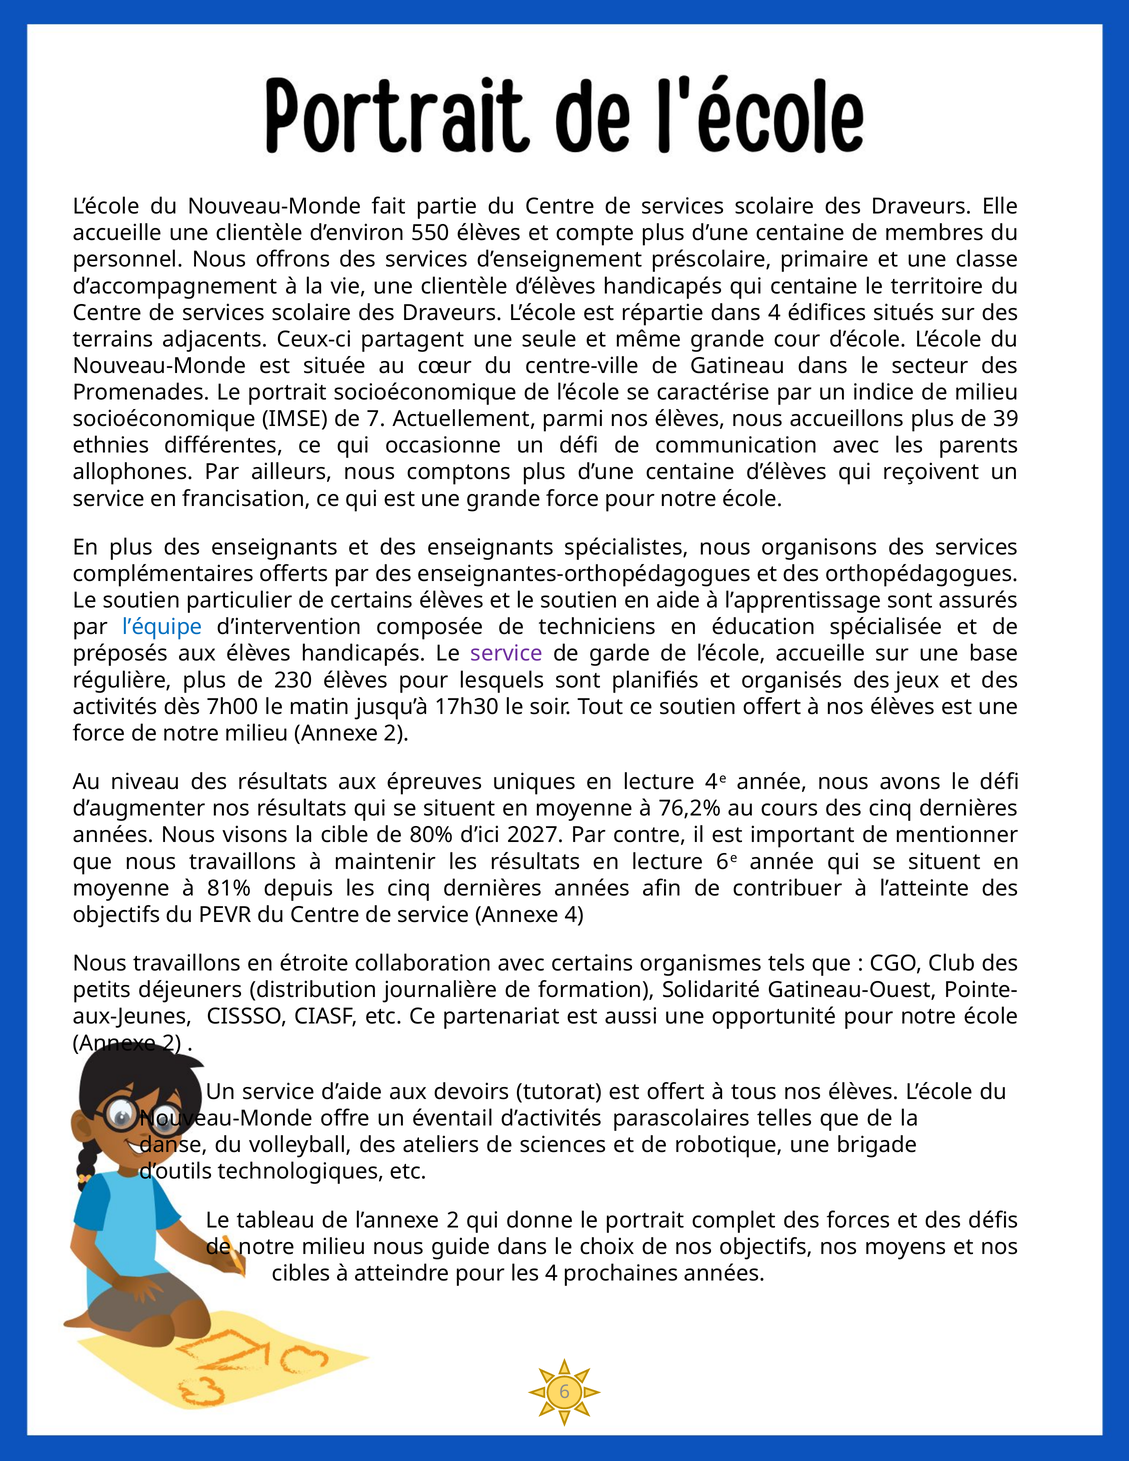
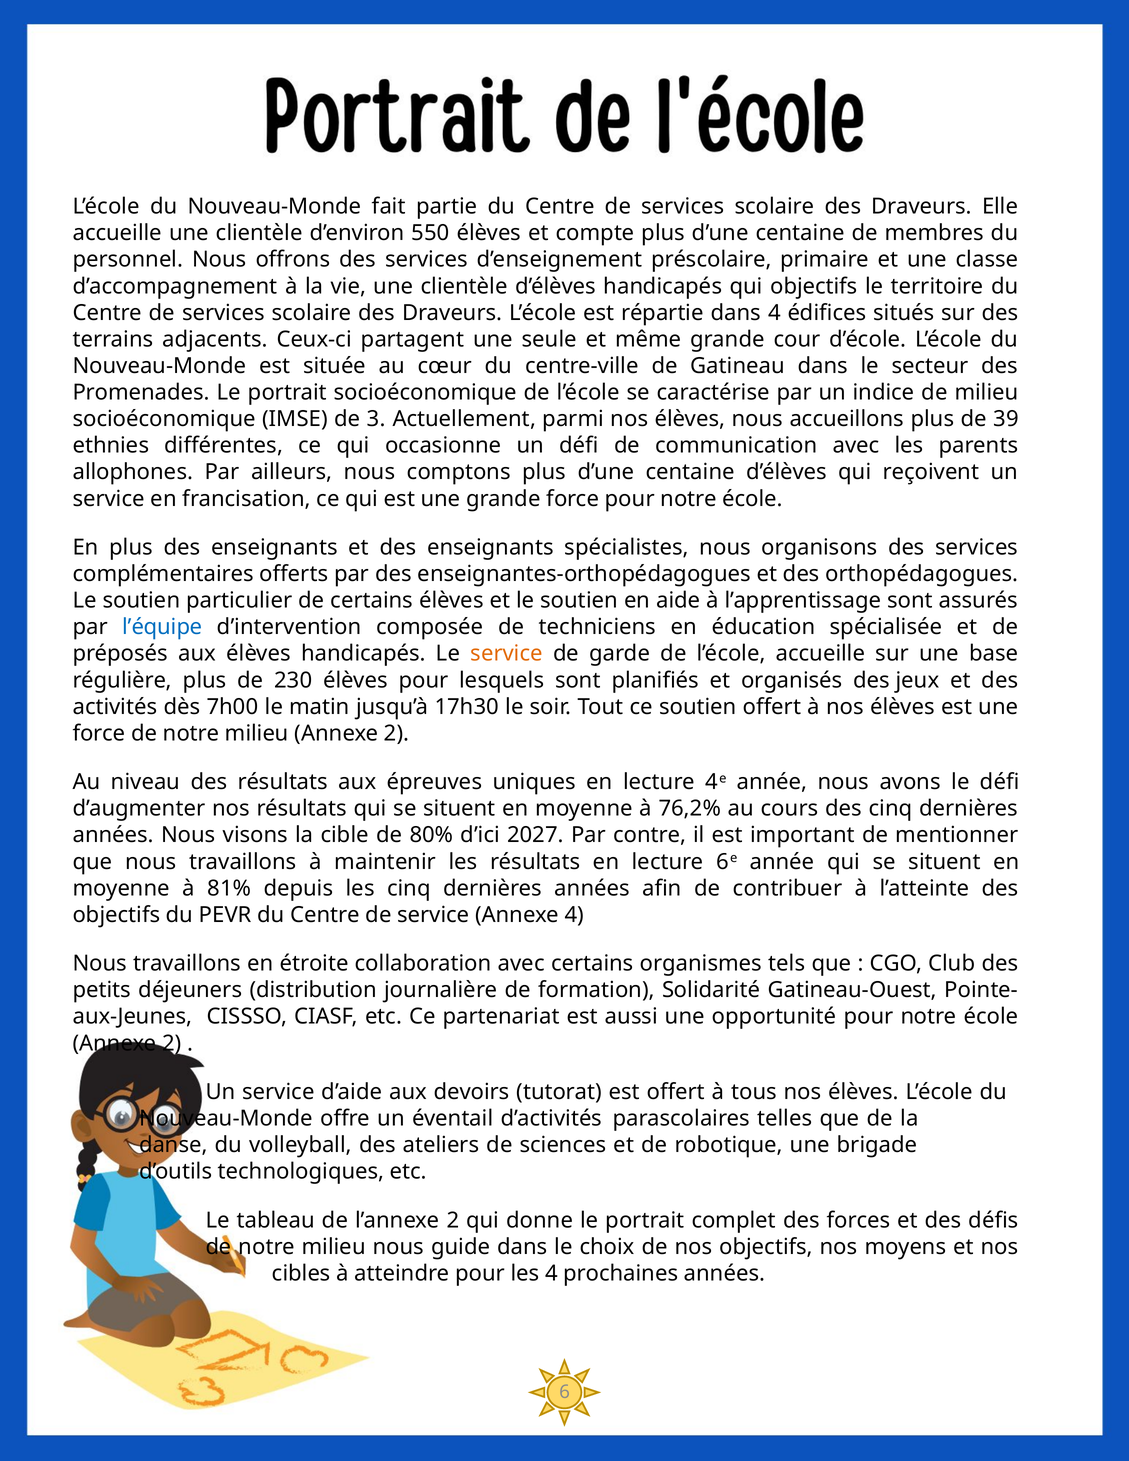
qui centaine: centaine -> objectifs
7: 7 -> 3
service at (507, 654) colour: purple -> orange
